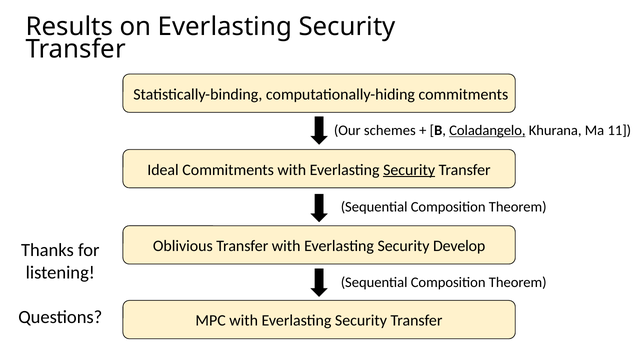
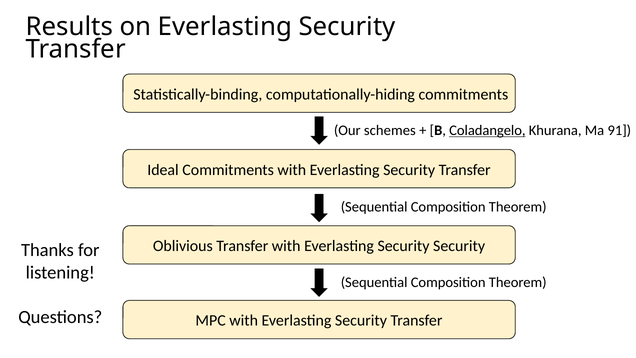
11: 11 -> 91
Security at (409, 170) underline: present -> none
Security Develop: Develop -> Security
